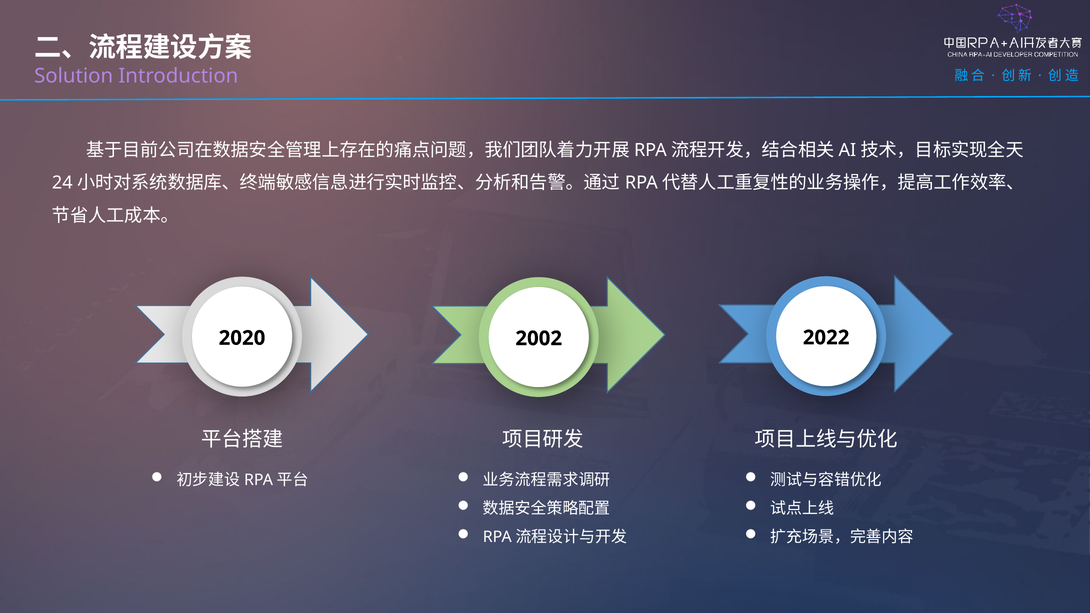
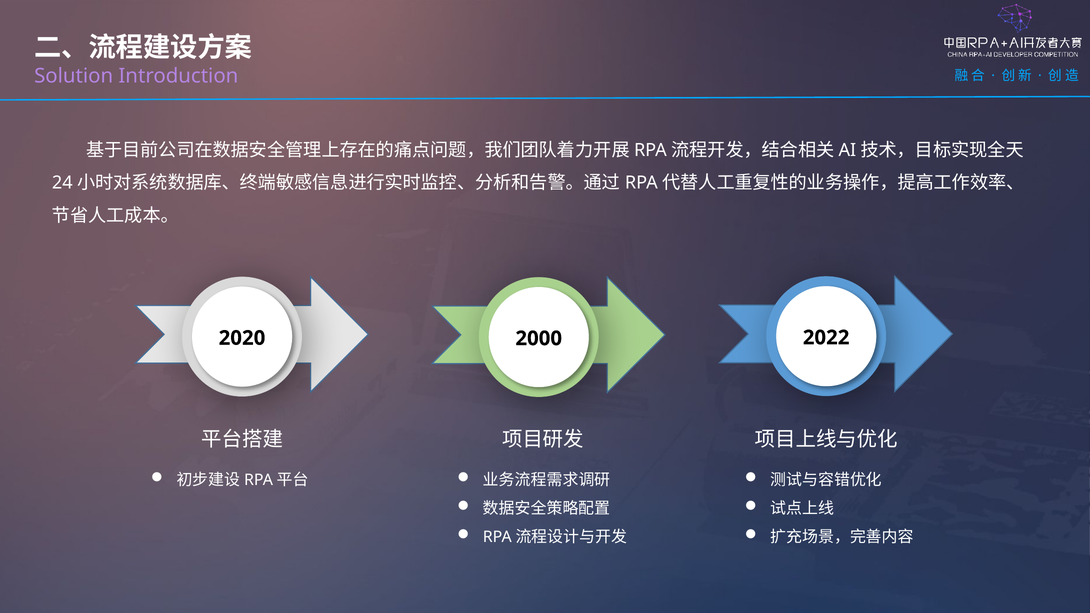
2002: 2002 -> 2000
